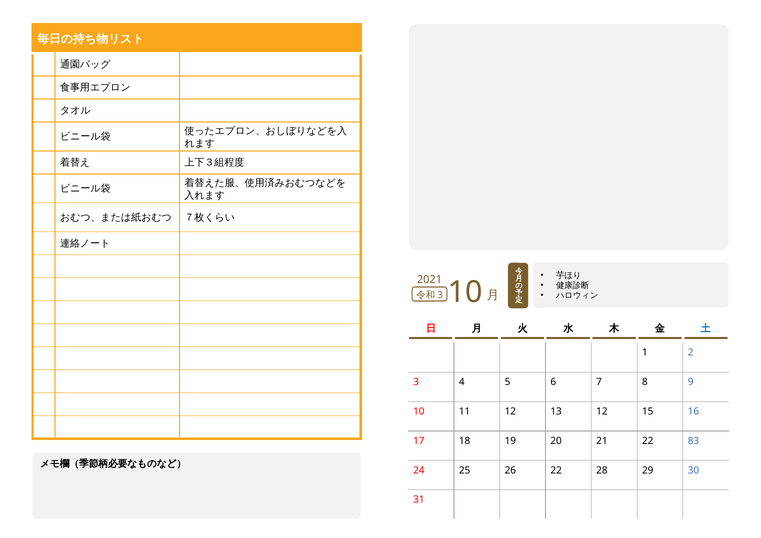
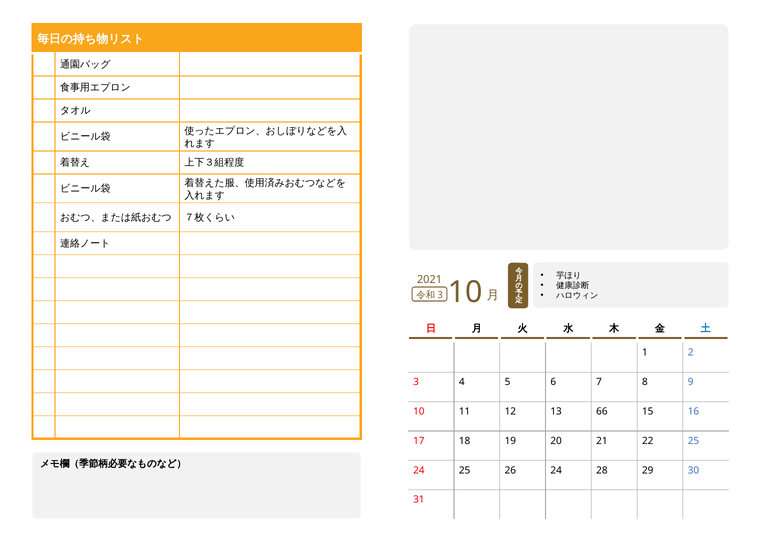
13 12: 12 -> 66
22 83: 83 -> 25
26 22: 22 -> 24
